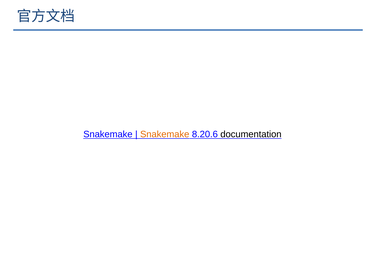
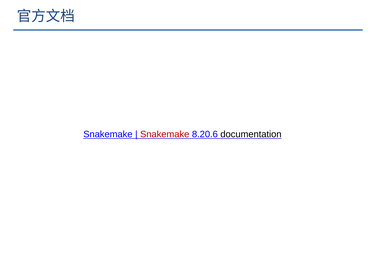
Snakemake at (165, 134) colour: orange -> red
